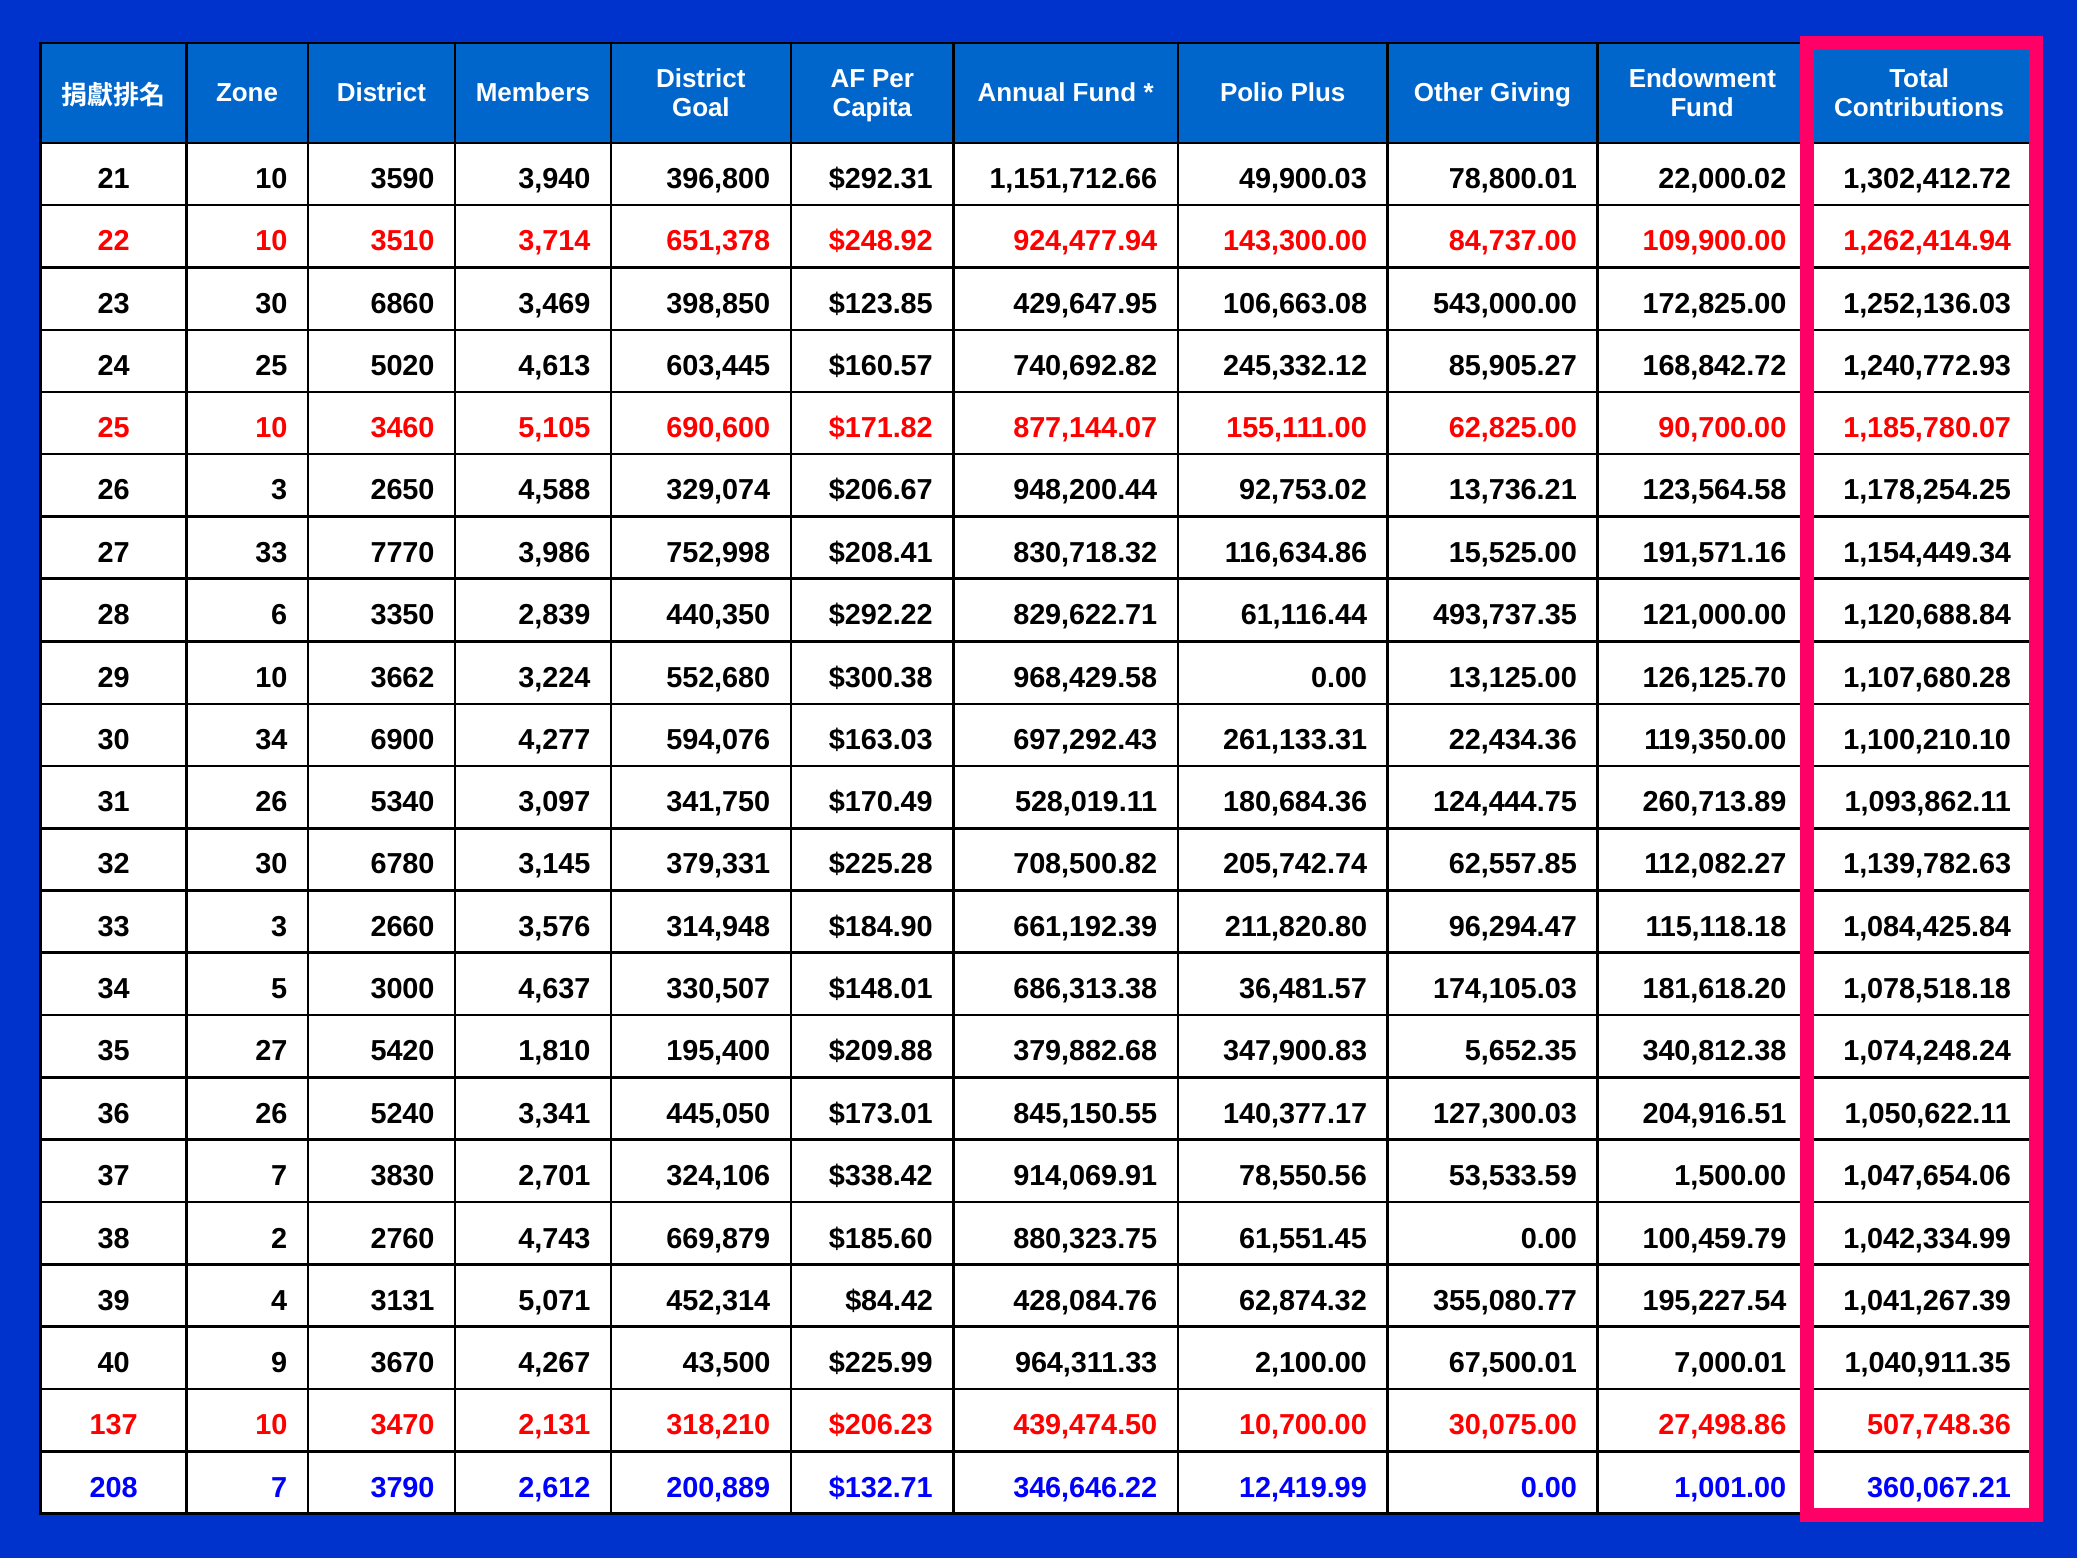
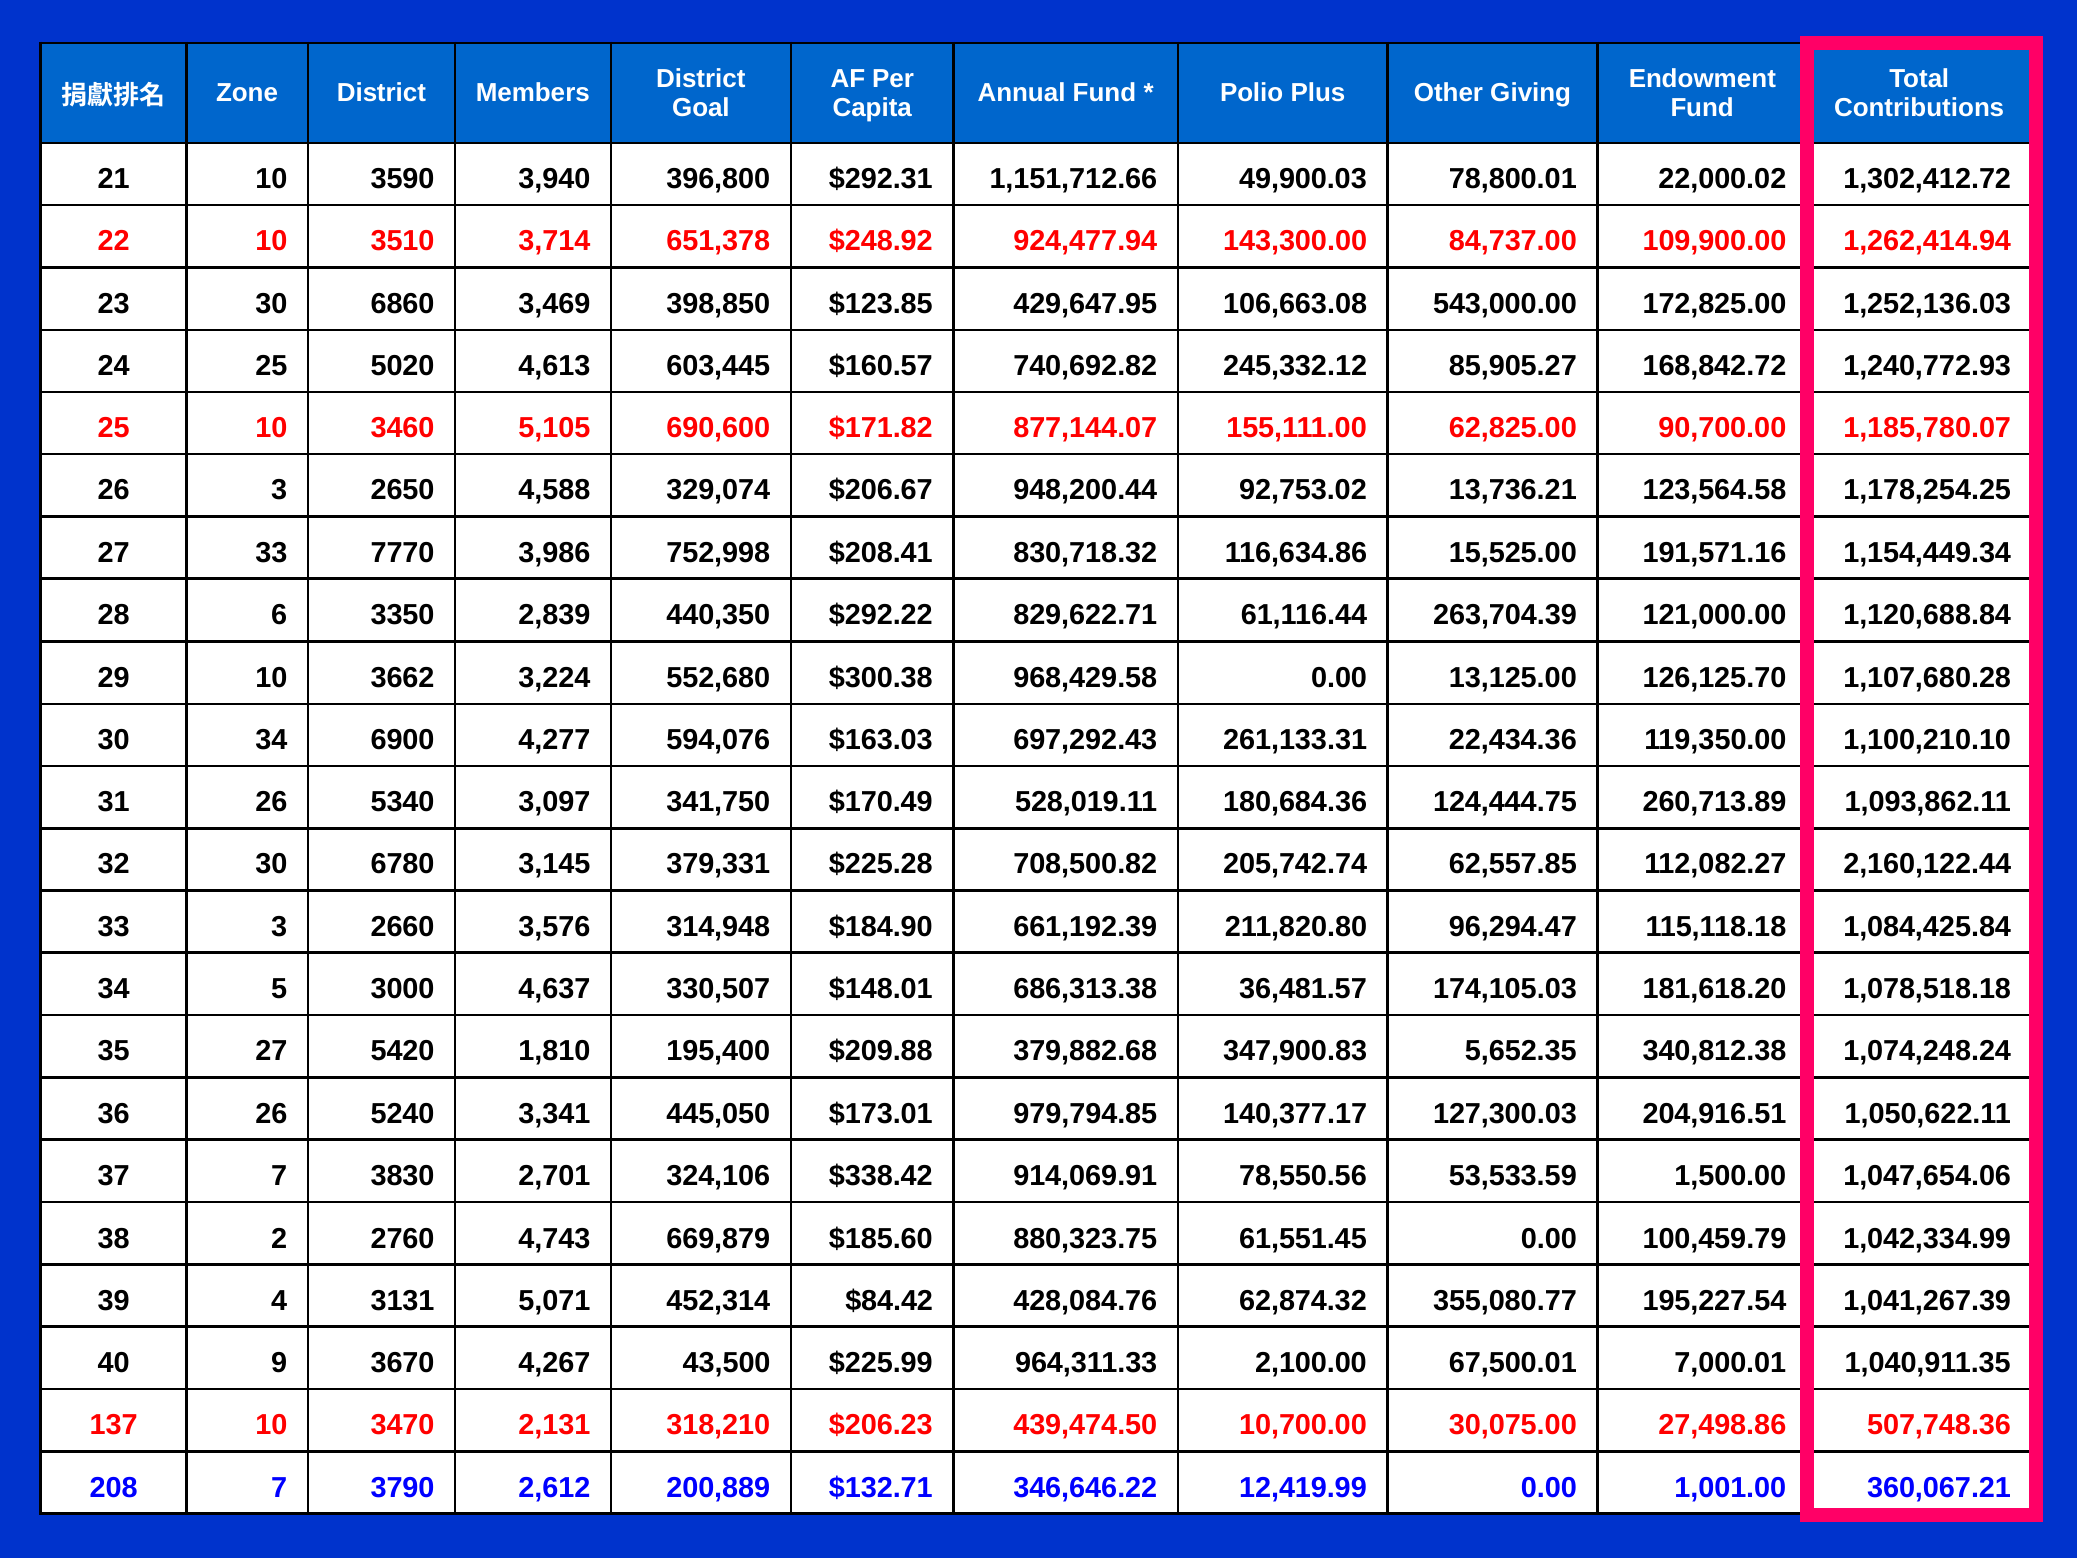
493,737.35: 493,737.35 -> 263,704.39
1,139,782.63: 1,139,782.63 -> 2,160,122.44
845,150.55: 845,150.55 -> 979,794.85
